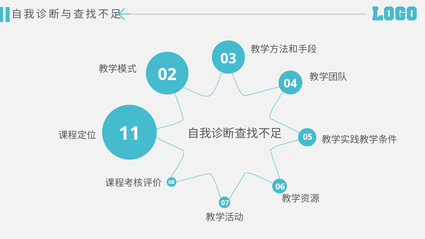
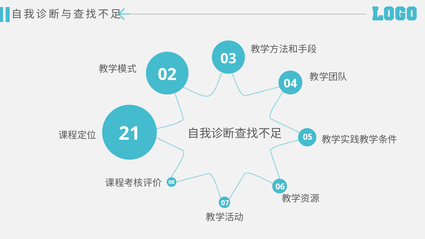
11: 11 -> 21
